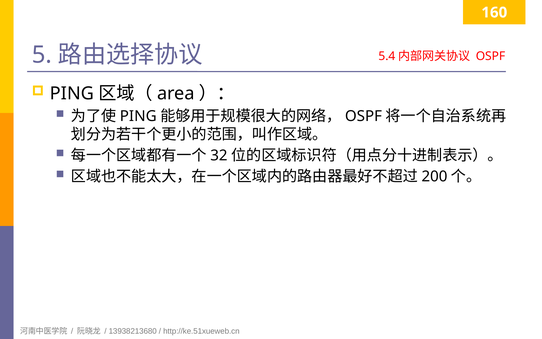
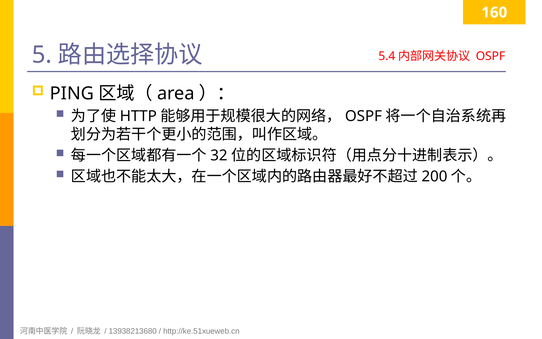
PING at (138, 116): PING -> HTTP
